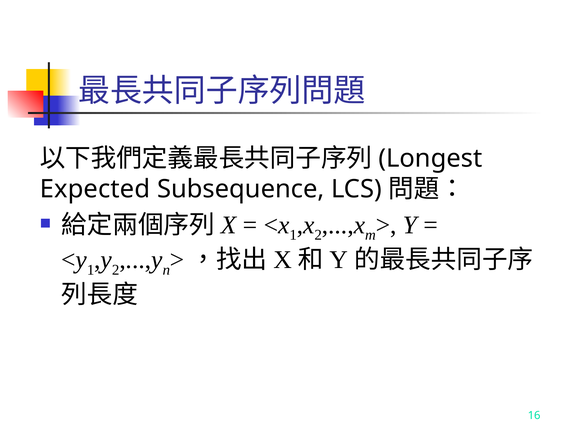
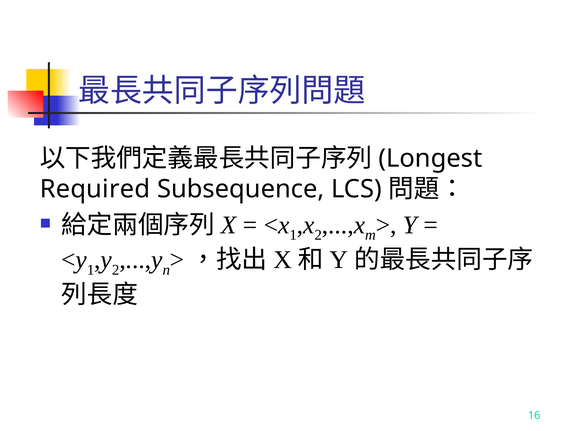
Expected: Expected -> Required
